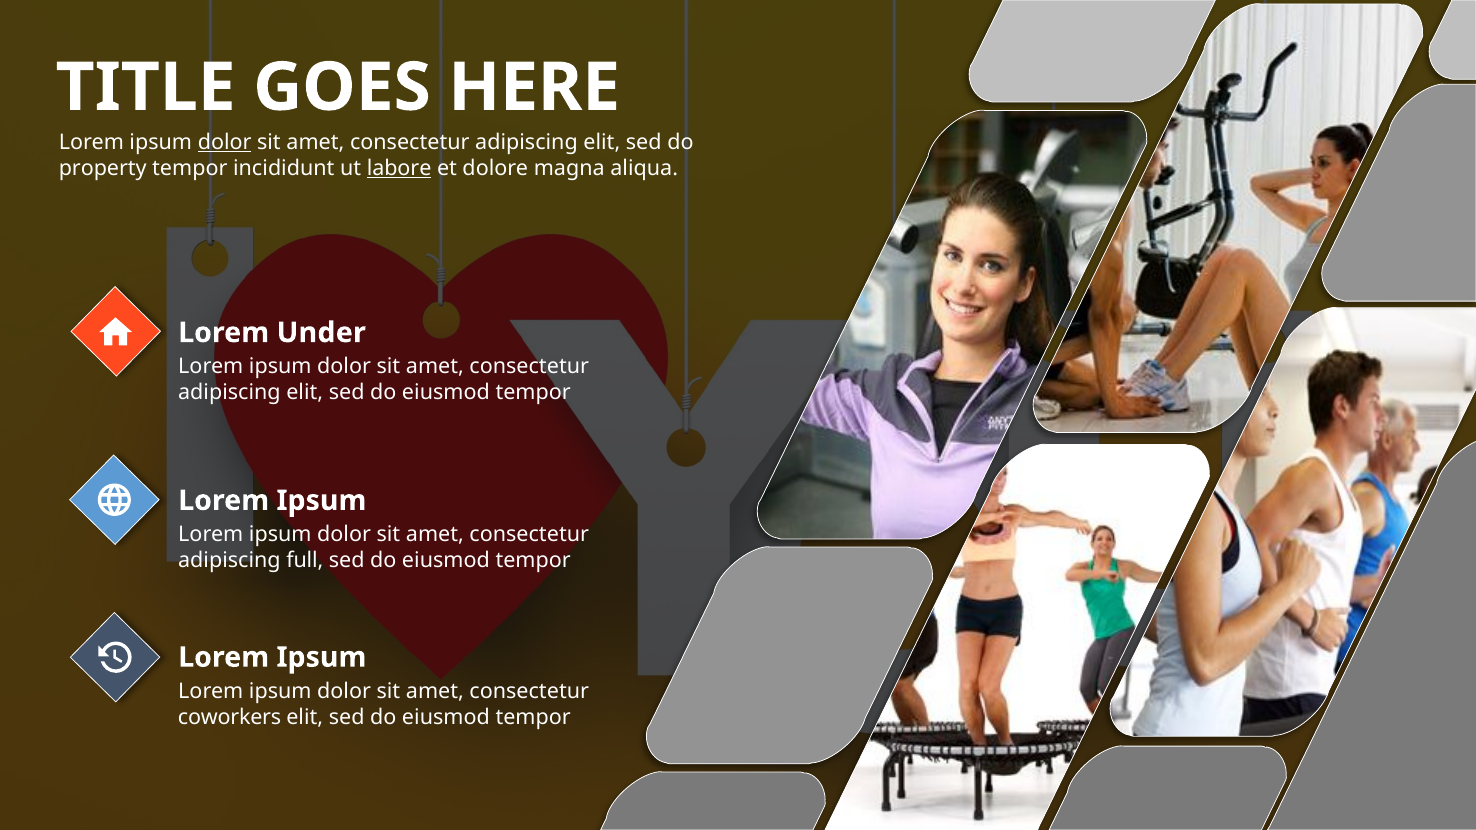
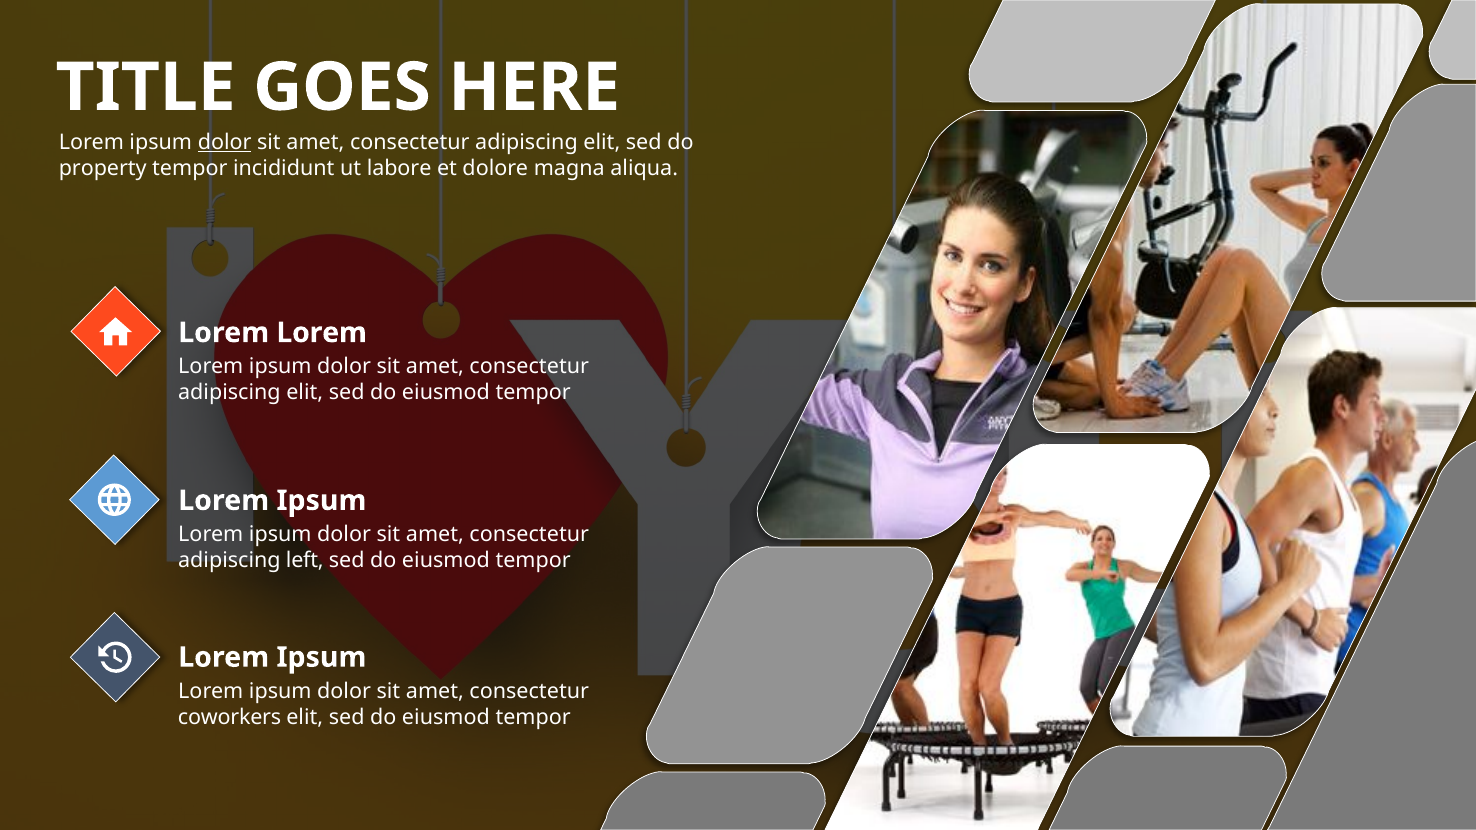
labore underline: present -> none
Under at (321, 333): Under -> Lorem
full: full -> left
